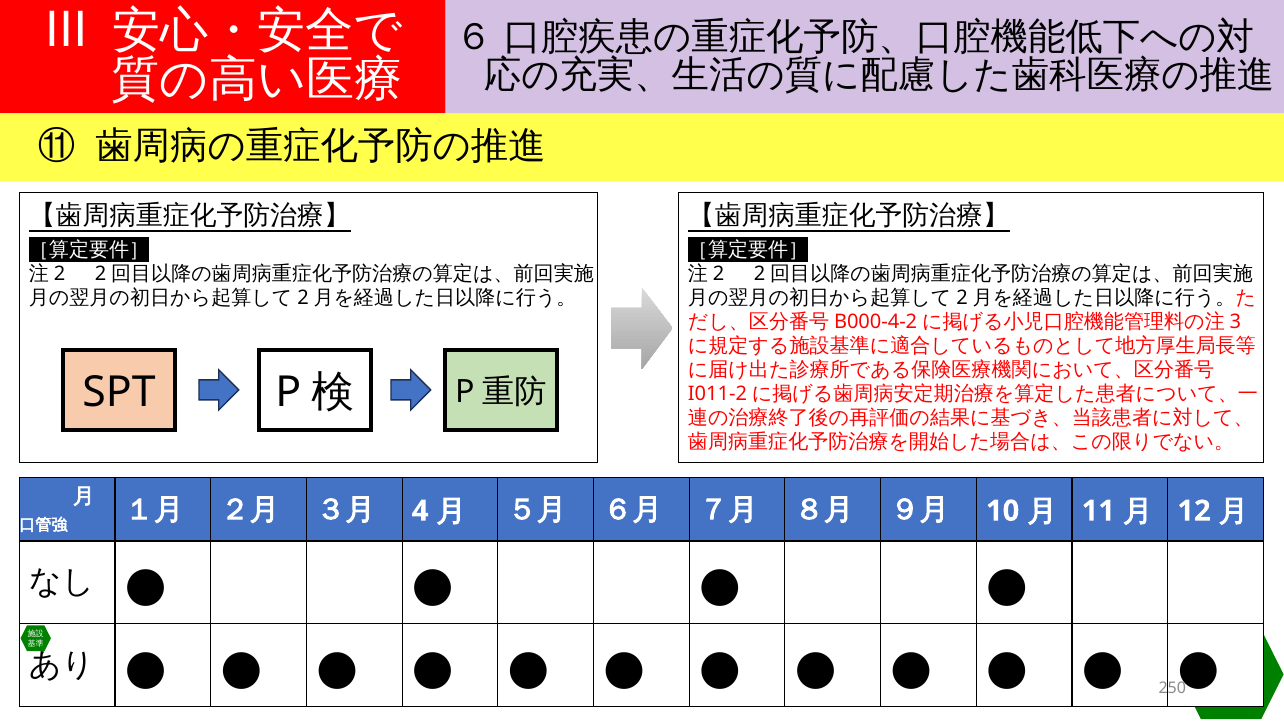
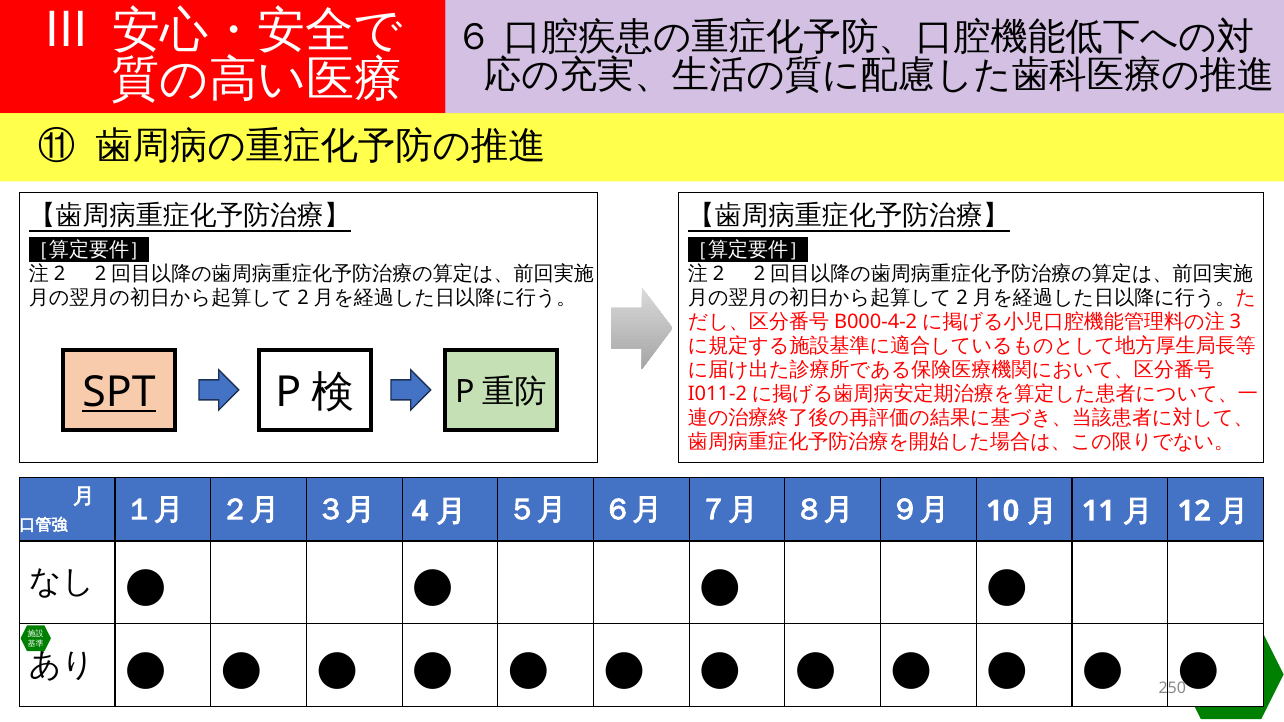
SPT underline: none -> present
